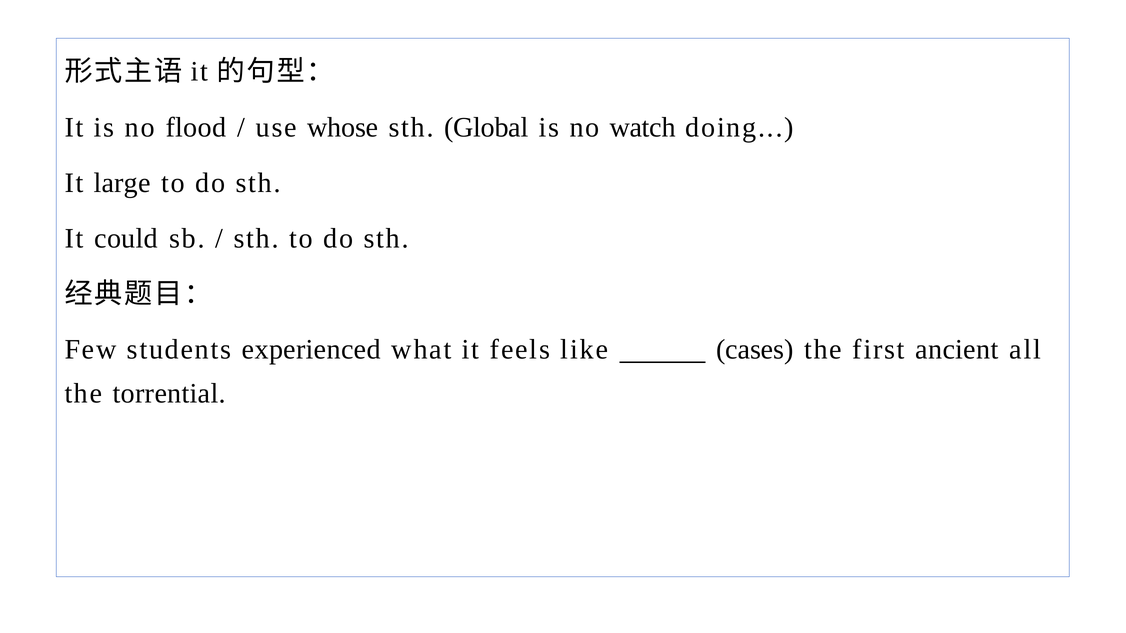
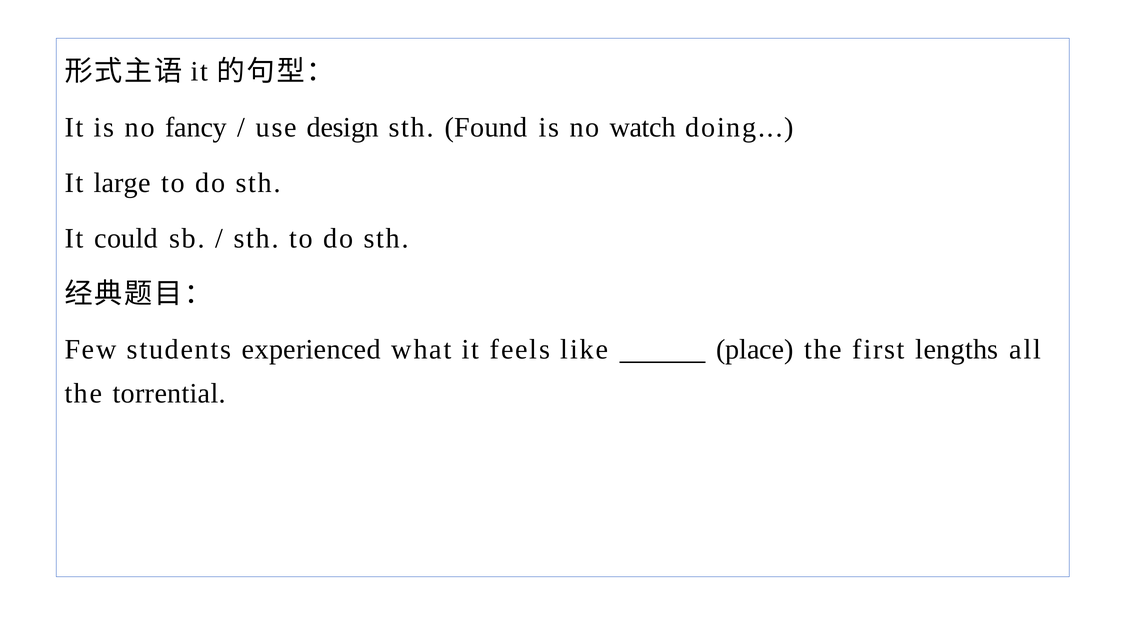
flood: flood -> fancy
whose: whose -> design
Global: Global -> Found
cases: cases -> place
ancient: ancient -> lengths
